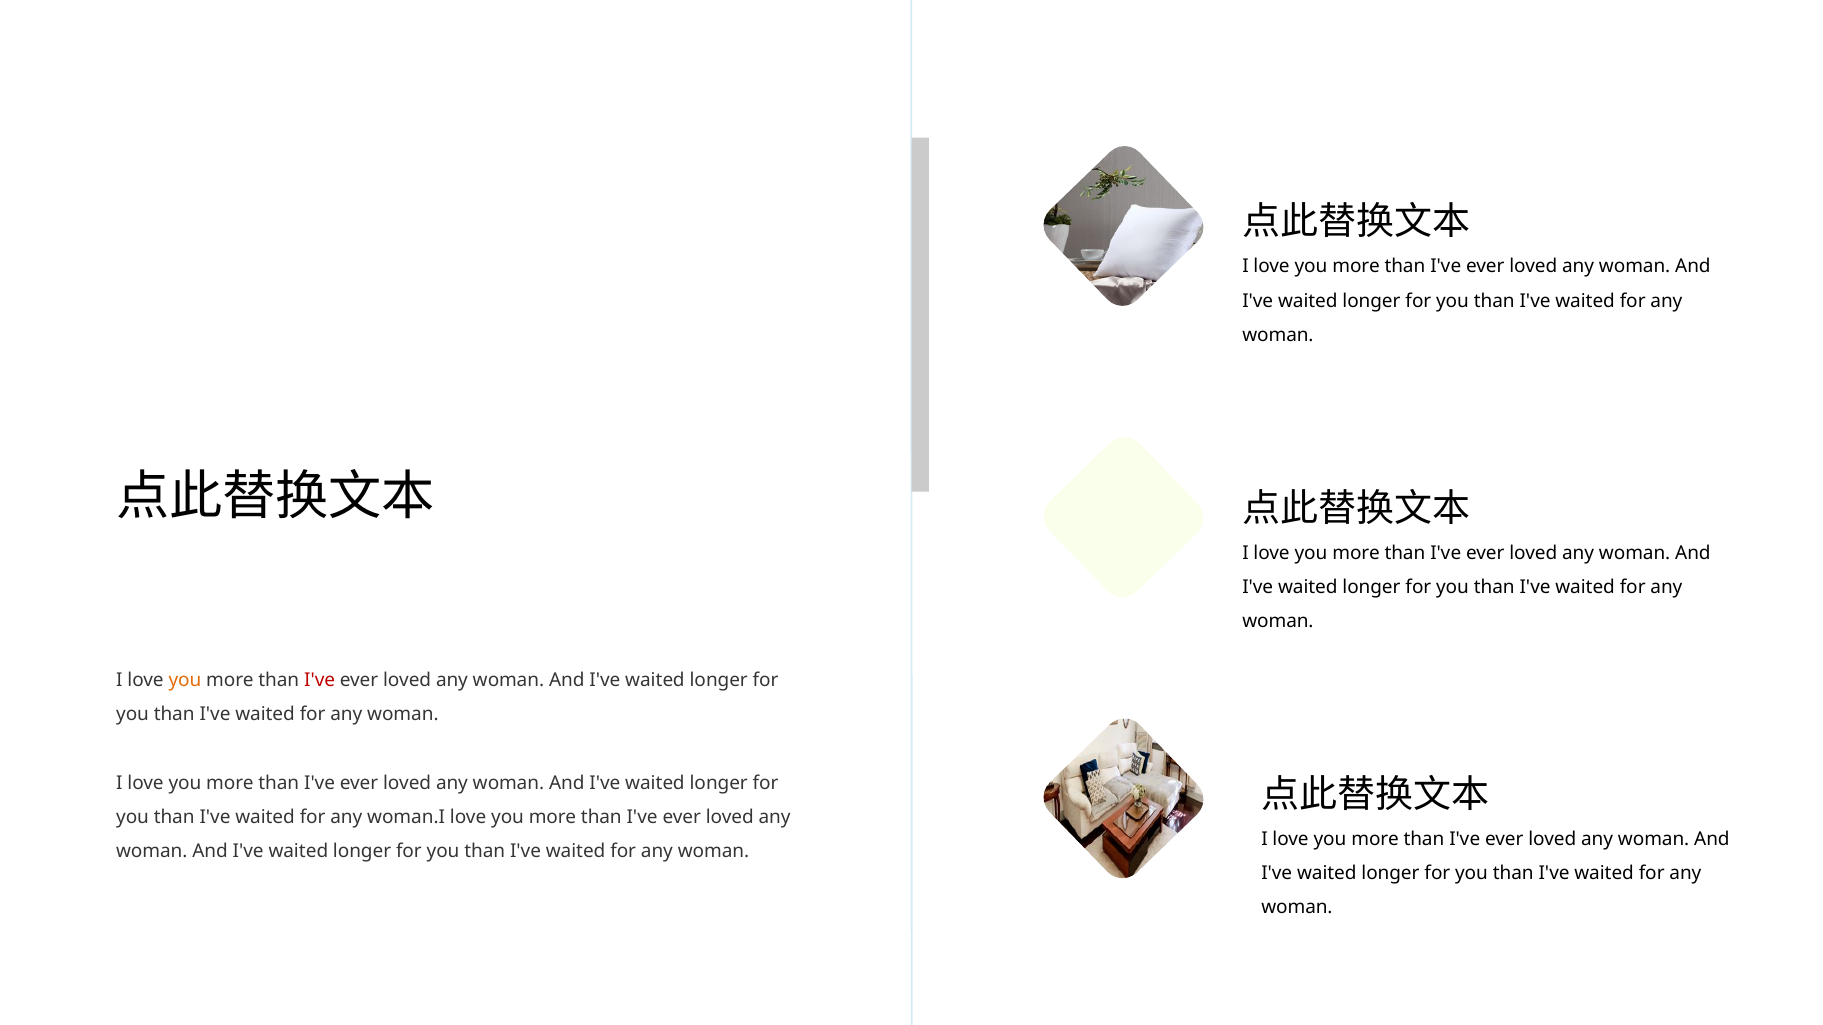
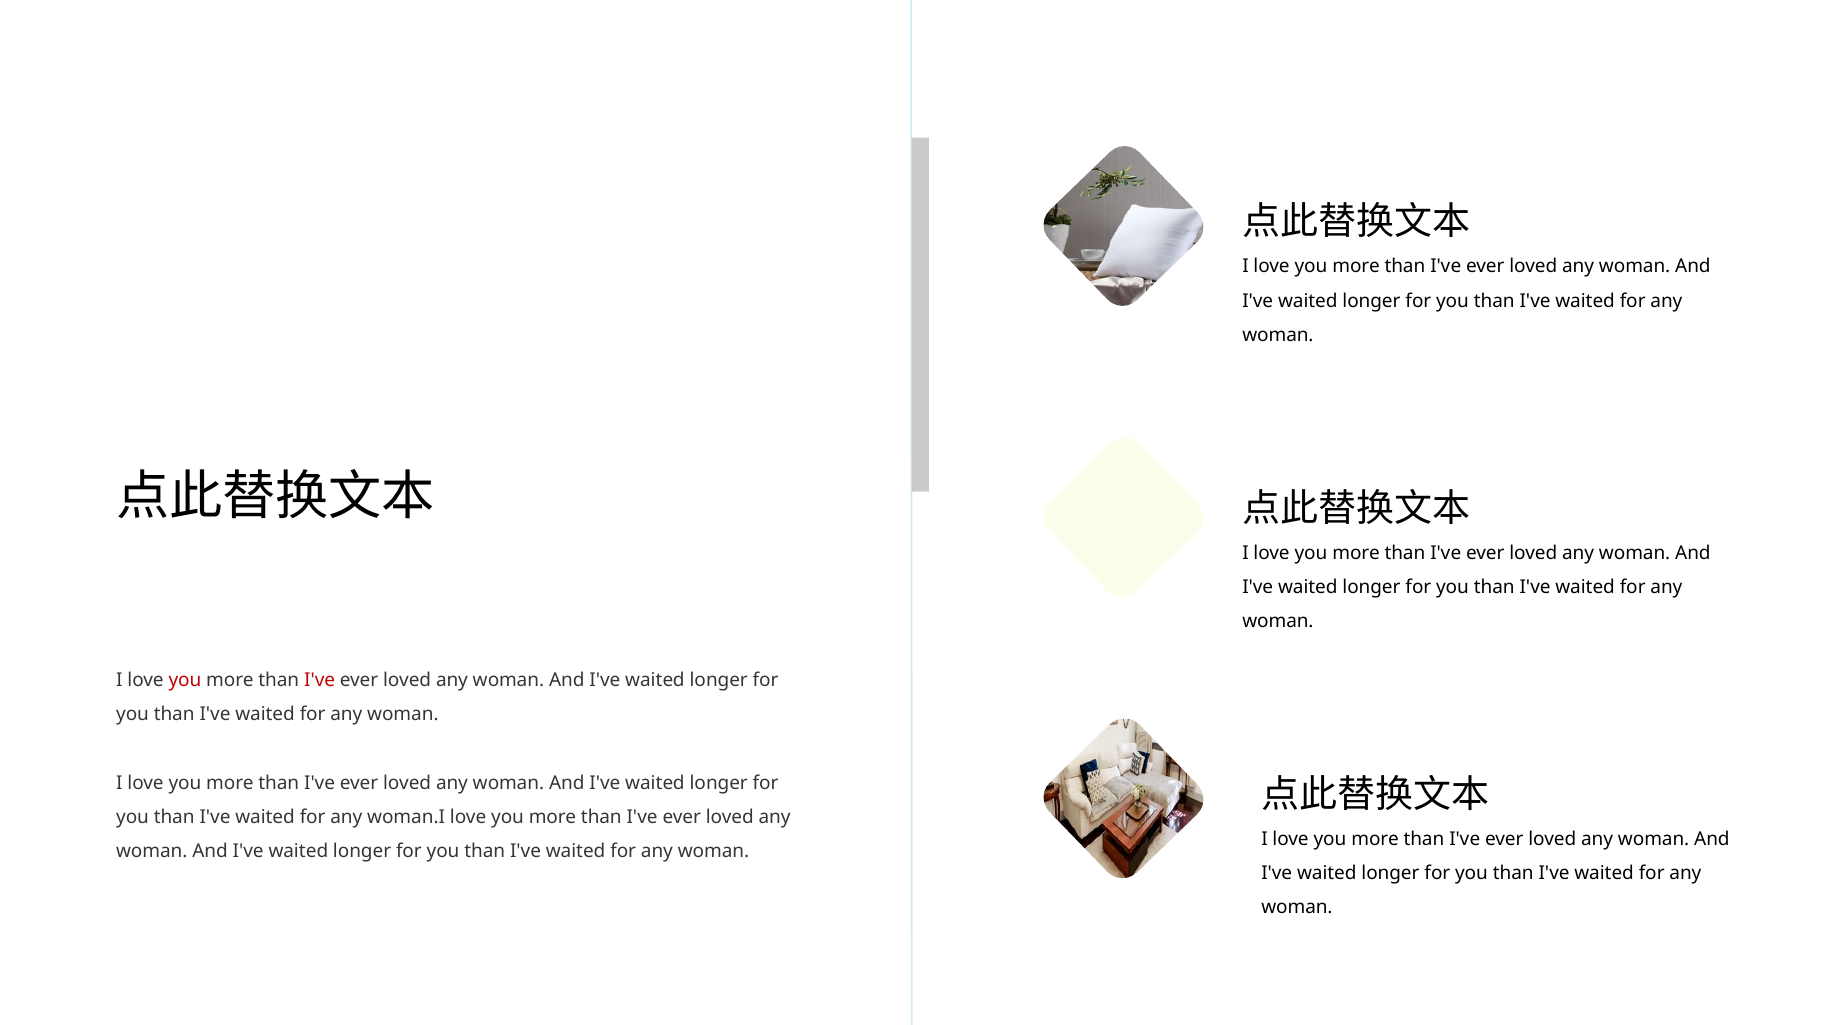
you at (185, 680) colour: orange -> red
